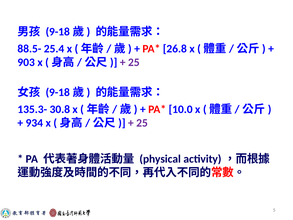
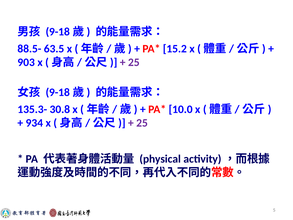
25.4: 25.4 -> 63.5
26.8: 26.8 -> 15.2
